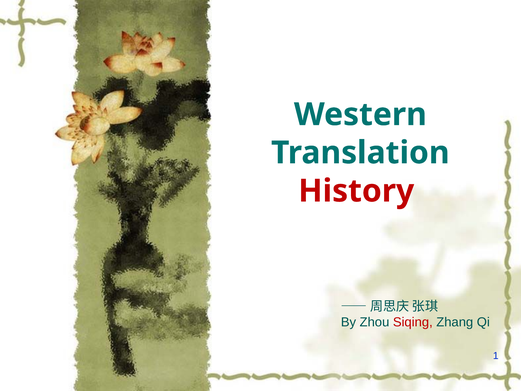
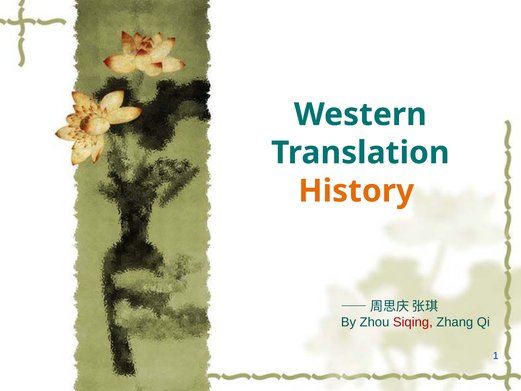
History colour: red -> orange
